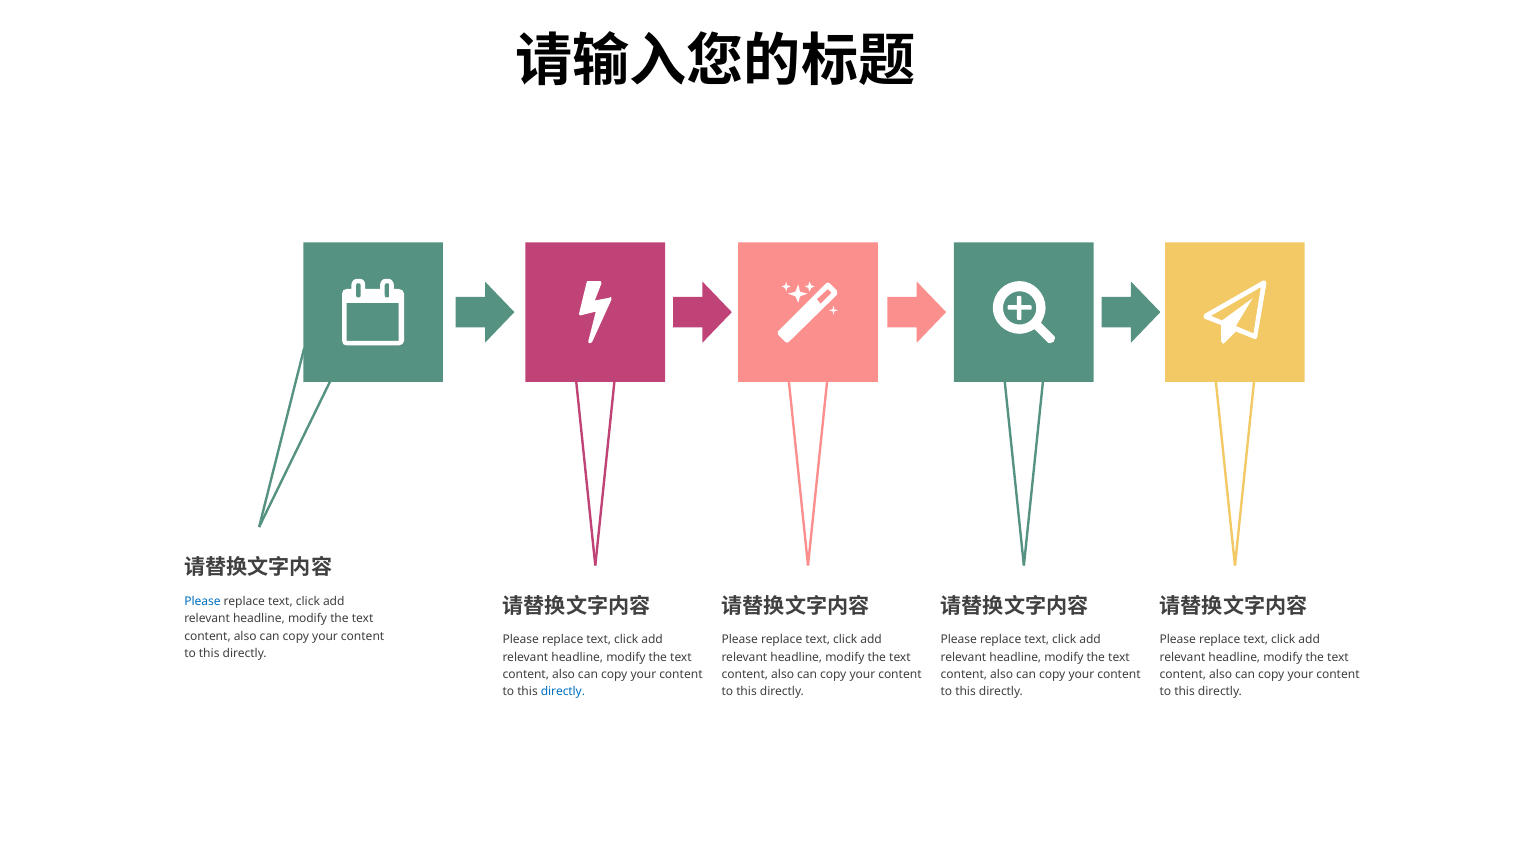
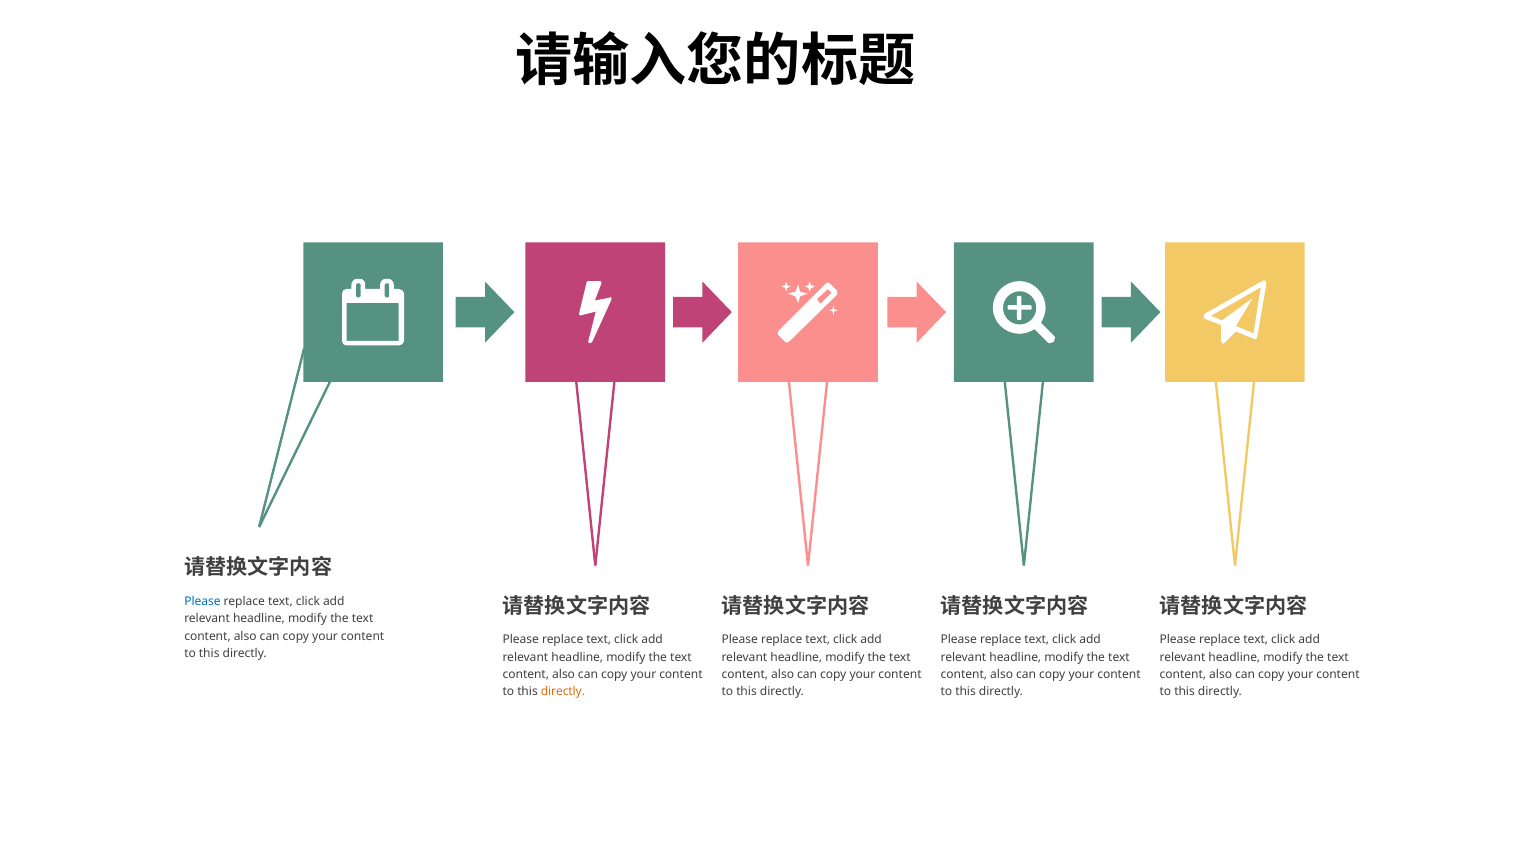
directly at (563, 692) colour: blue -> orange
